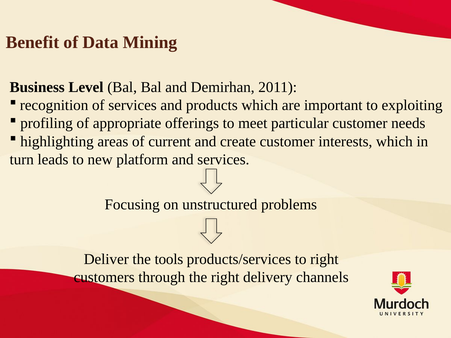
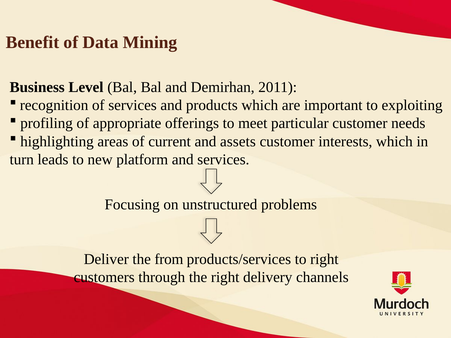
create: create -> assets
tools: tools -> from
